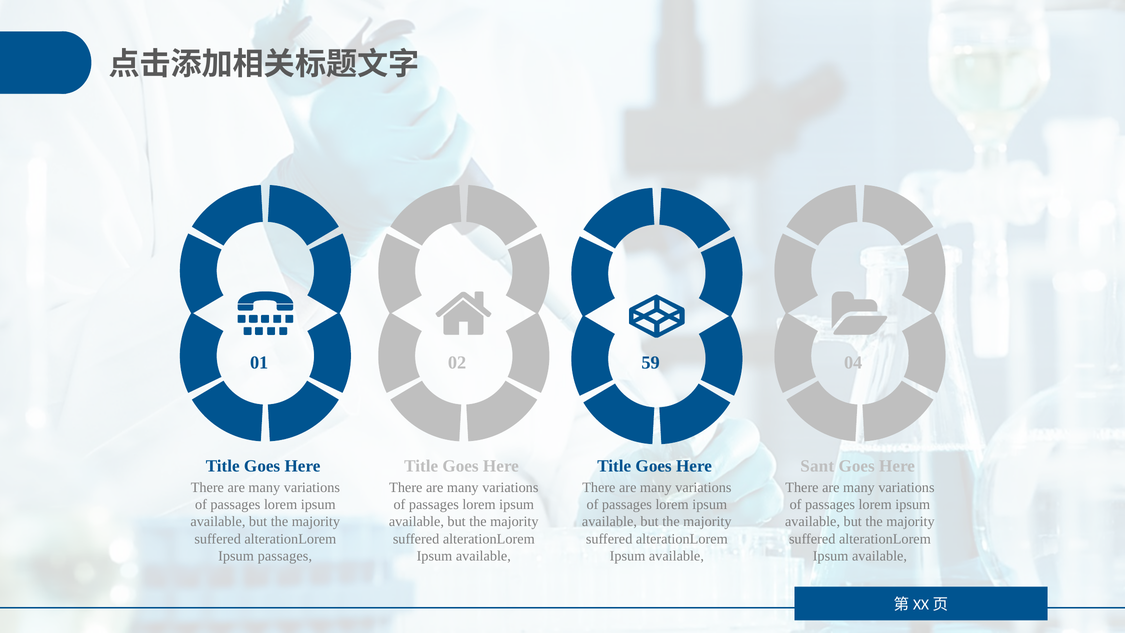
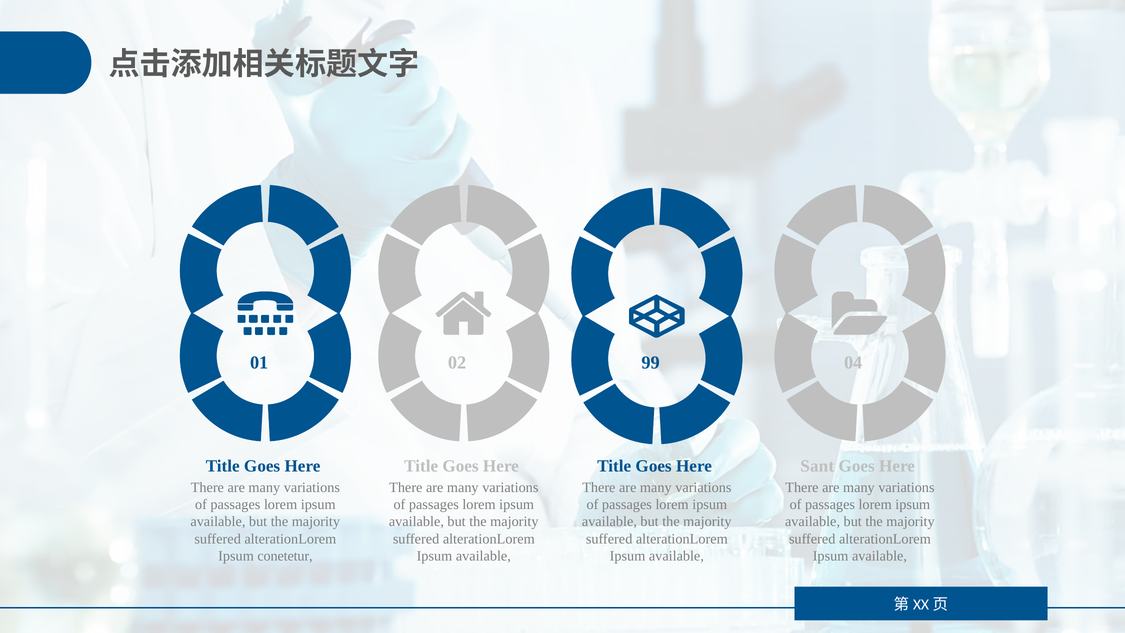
59: 59 -> 99
Ipsum passages: passages -> conetetur
